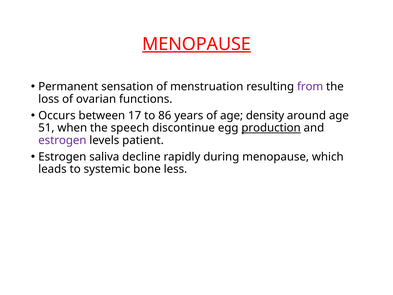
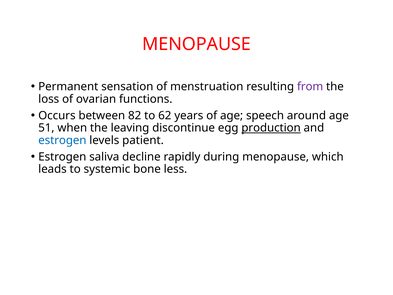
MENOPAUSE at (197, 44) underline: present -> none
17: 17 -> 82
86: 86 -> 62
density: density -> speech
speech: speech -> leaving
estrogen at (62, 140) colour: purple -> blue
